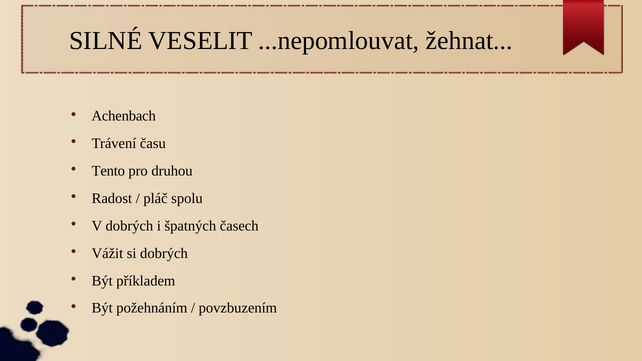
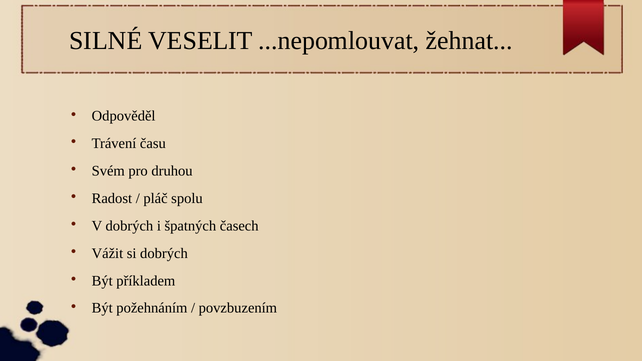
Achenbach: Achenbach -> Odpověděl
Tento: Tento -> Svém
